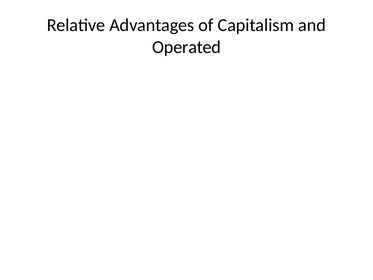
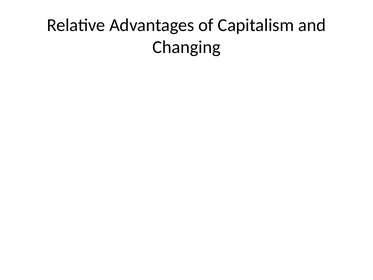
Operated: Operated -> Changing
